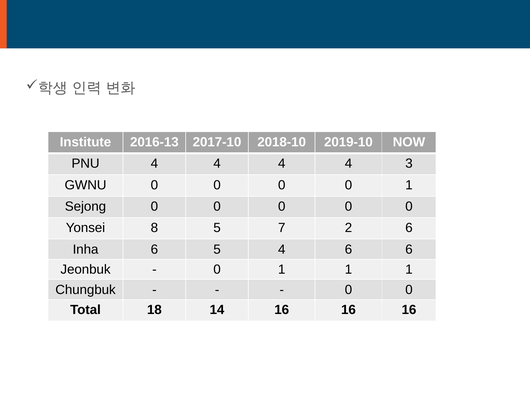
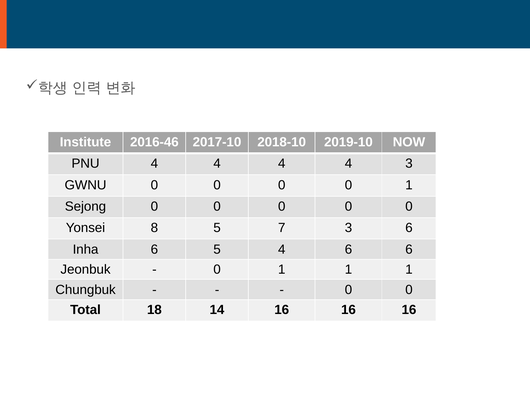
2016-13: 2016-13 -> 2016-46
7 2: 2 -> 3
